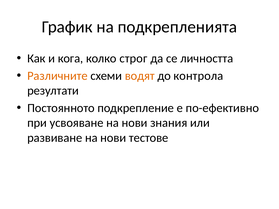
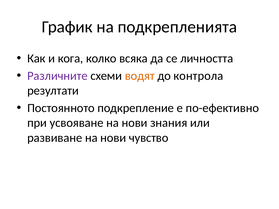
строг: строг -> всяка
Различните colour: orange -> purple
тестове: тестове -> чувство
